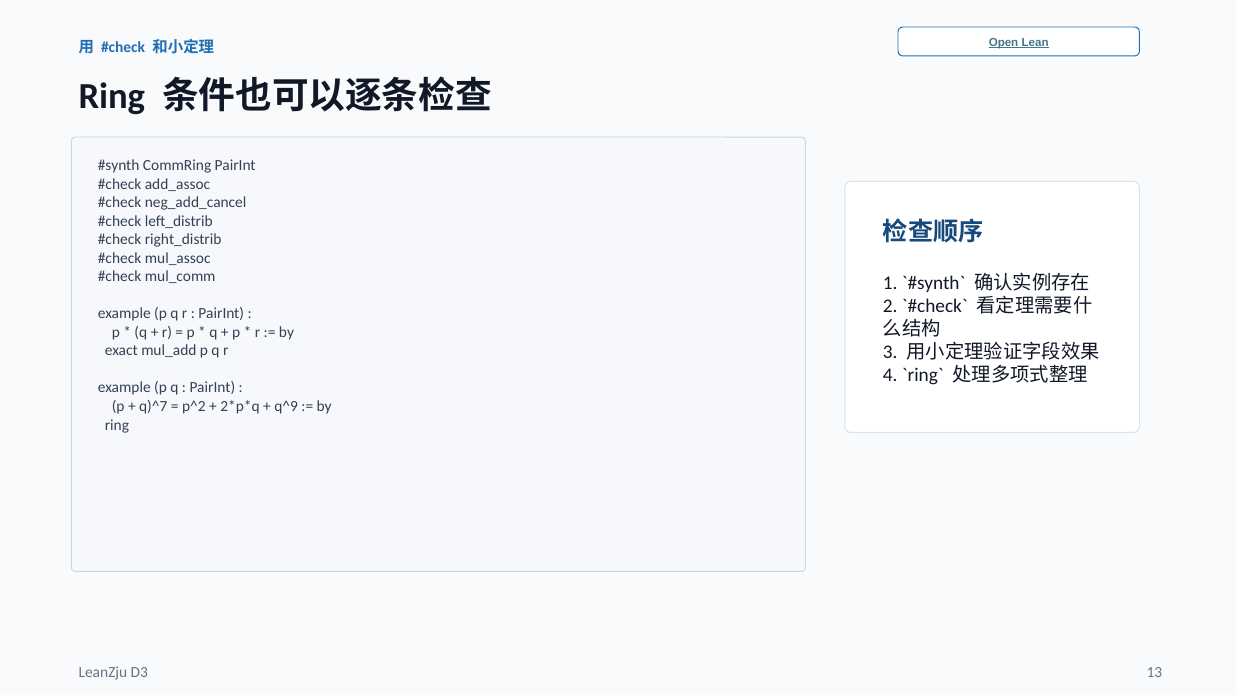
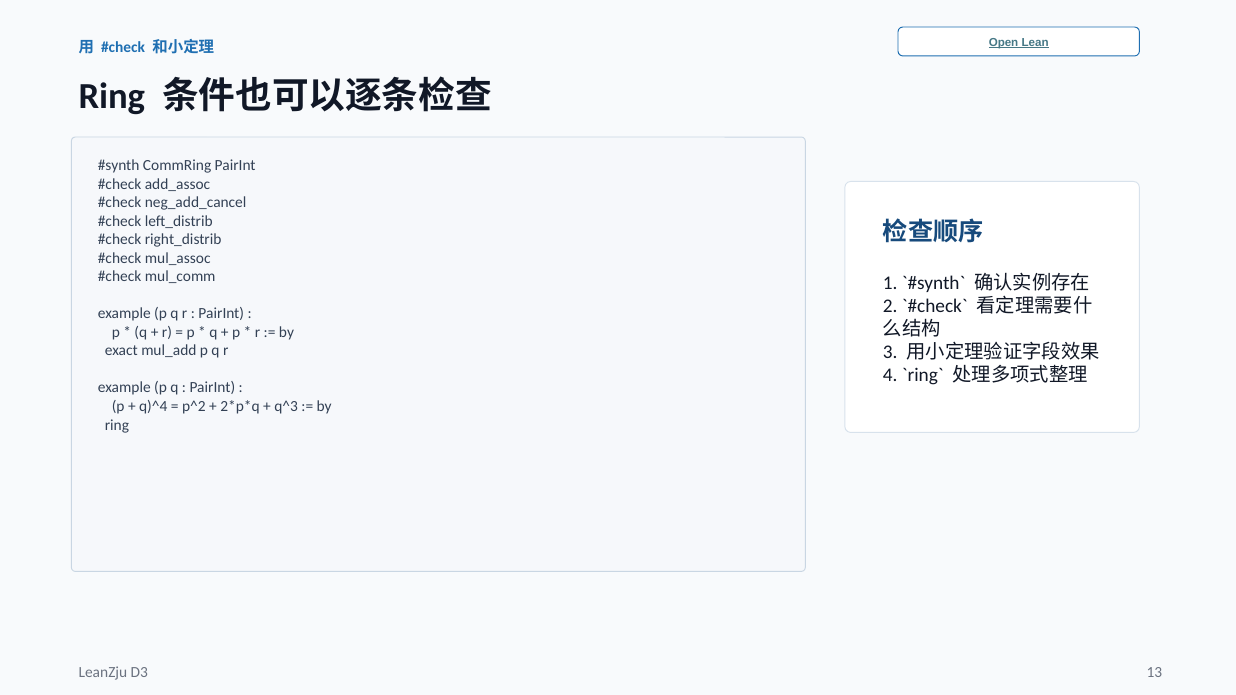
q)^7: q)^7 -> q)^4
q^9: q^9 -> q^3
